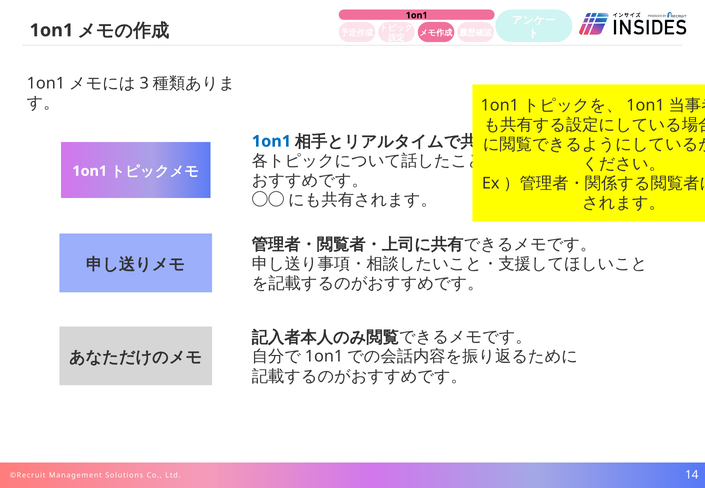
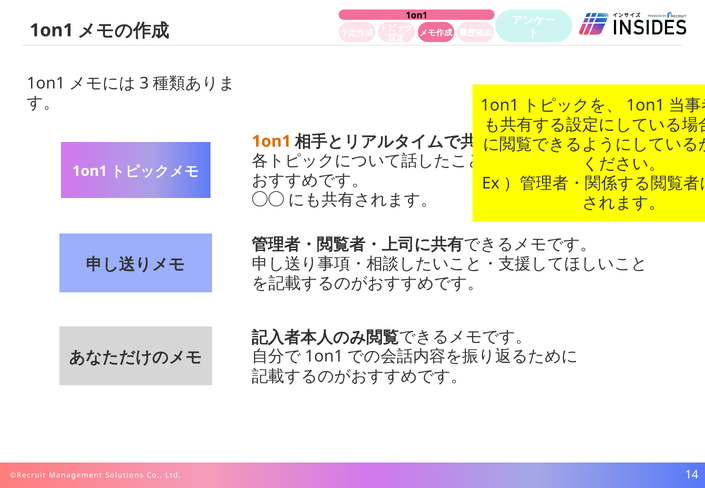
1on1 at (271, 141) colour: blue -> orange
